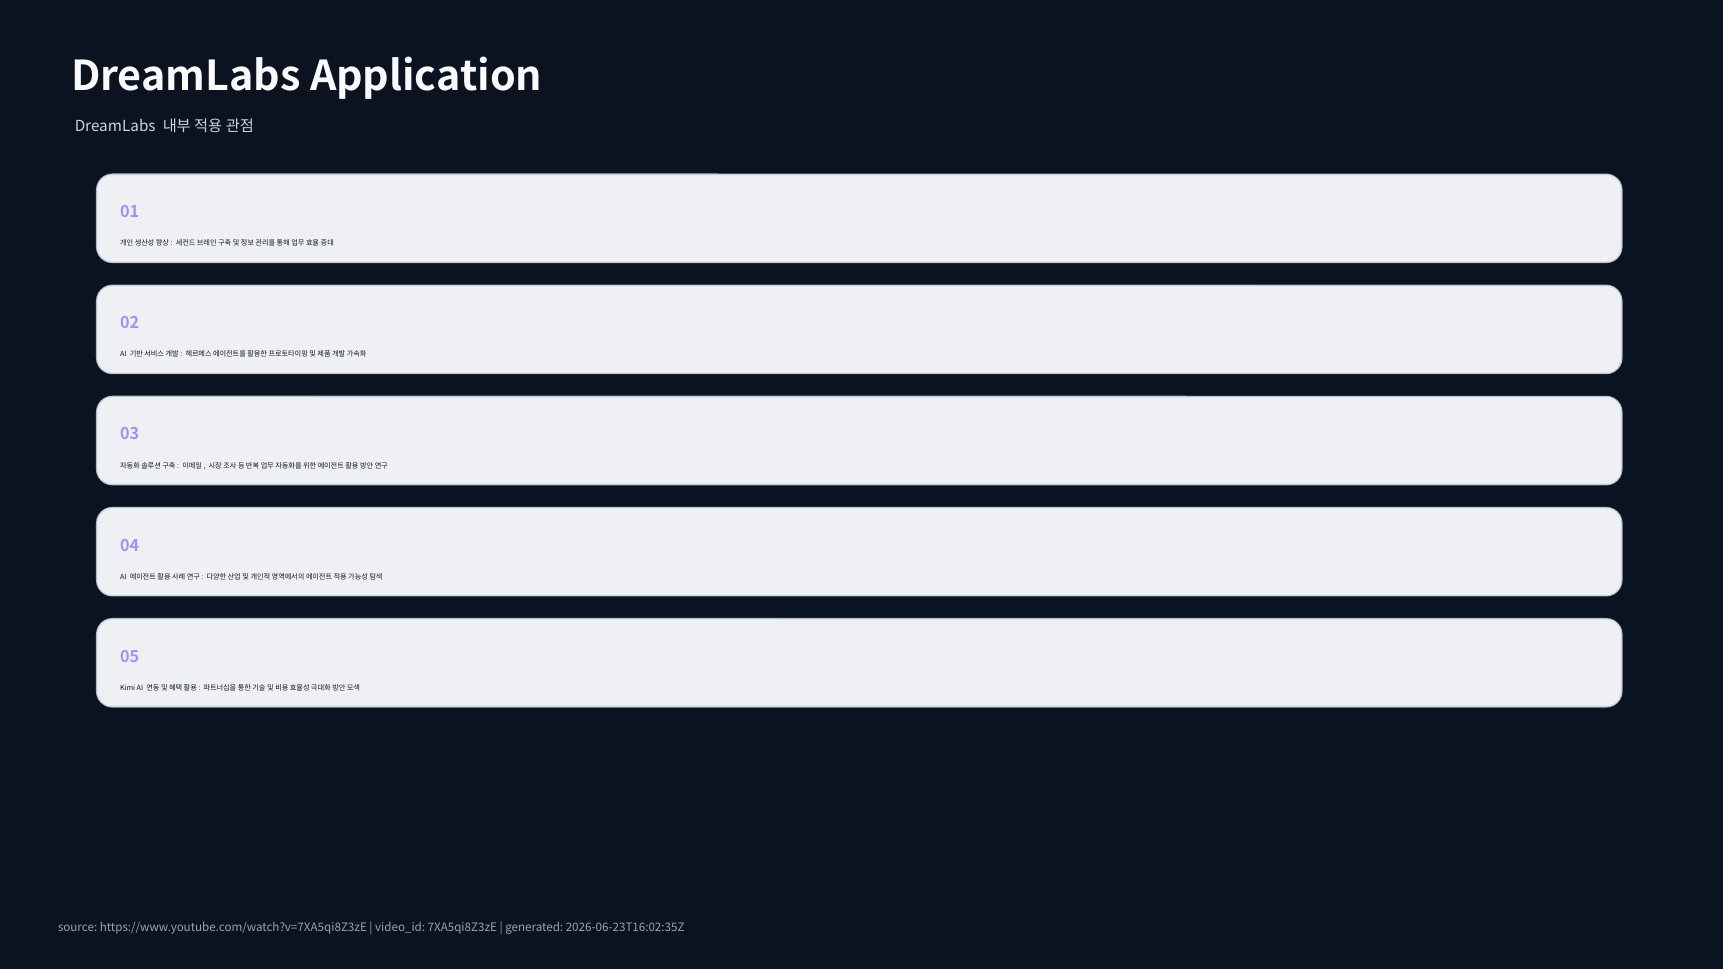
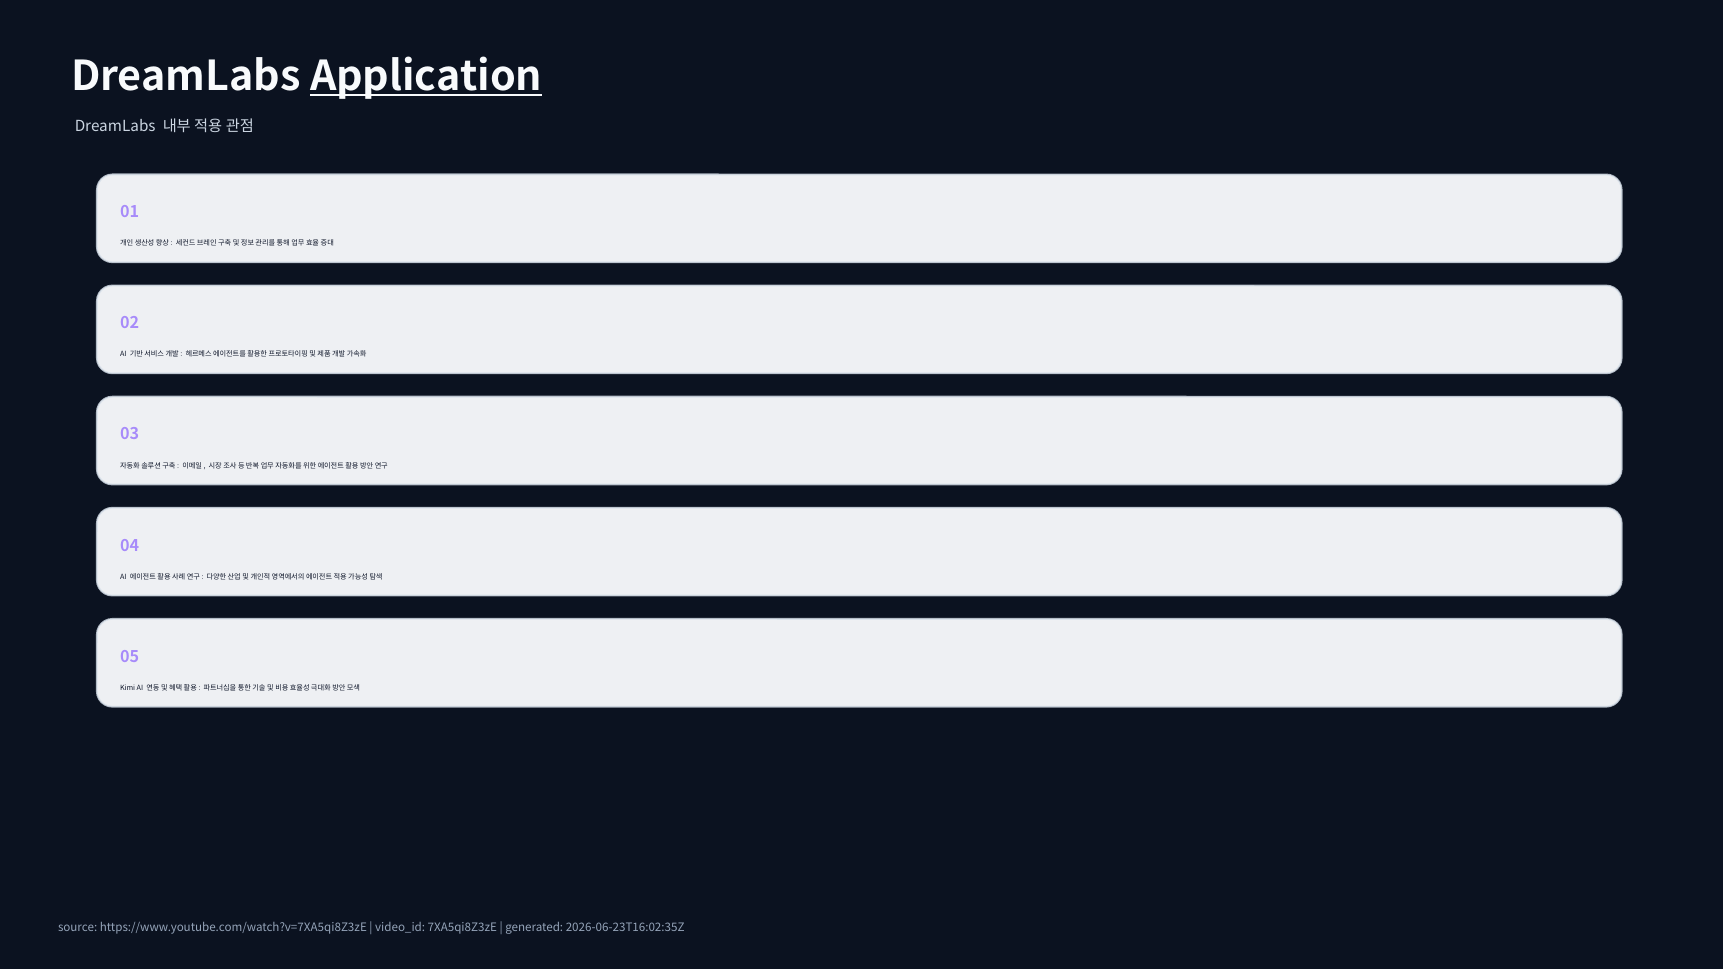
Application underline: none -> present
